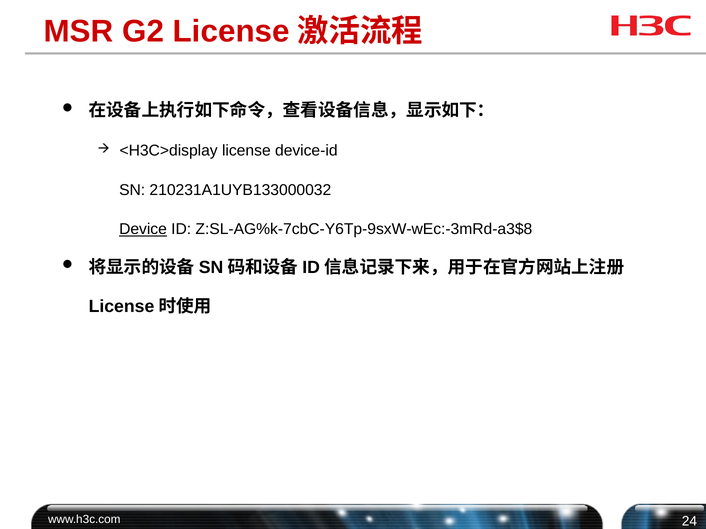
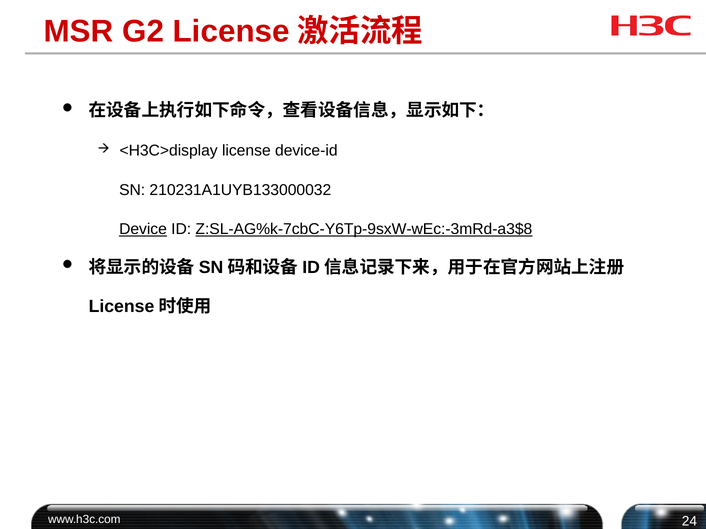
Z:SL-AG%k-7cbC-Y6Tp-9sxW-wEc:-3mRd-a3$8 underline: none -> present
